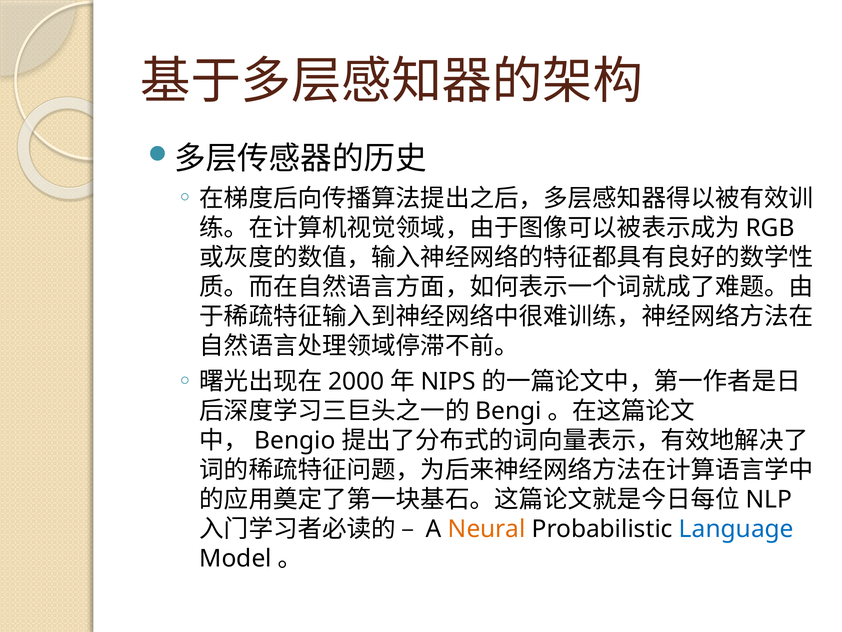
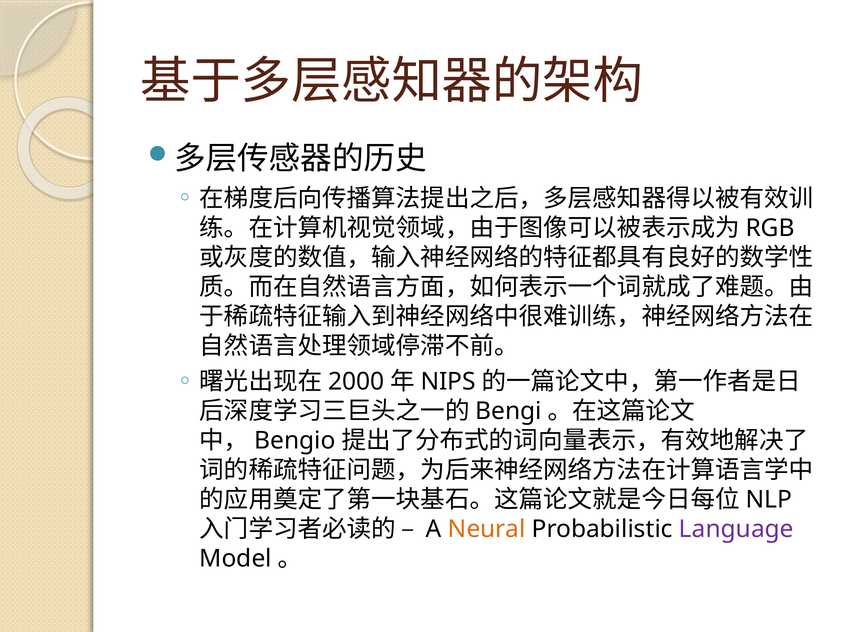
Language colour: blue -> purple
